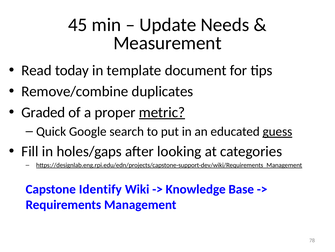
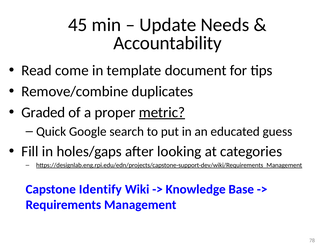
Measurement: Measurement -> Accountability
today: today -> come
guess underline: present -> none
